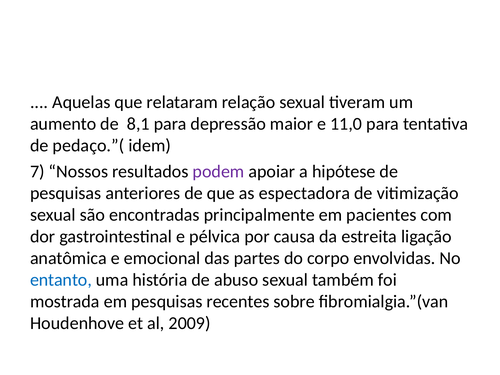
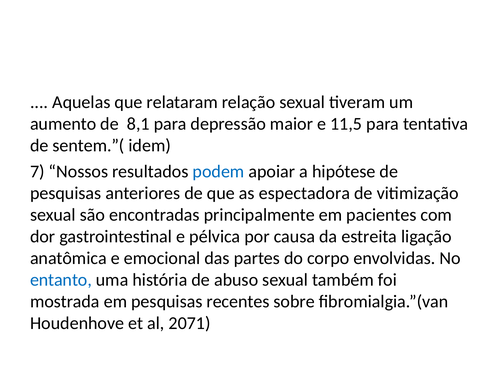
11,0: 11,0 -> 11,5
pedaço.”(: pedaço.”( -> sentem.”(
podem colour: purple -> blue
2009: 2009 -> 2071
